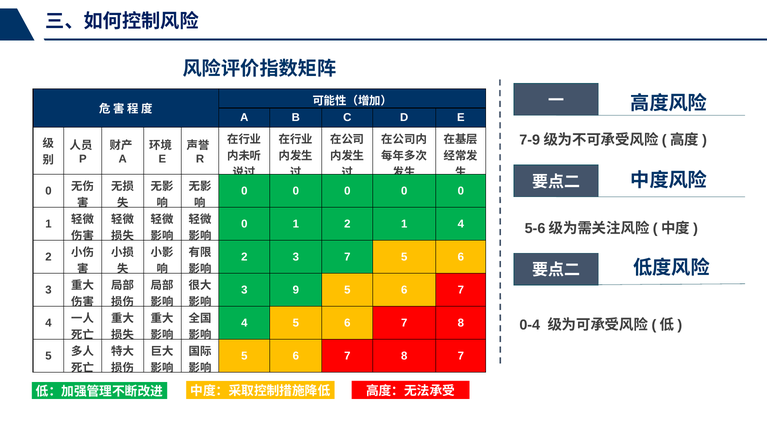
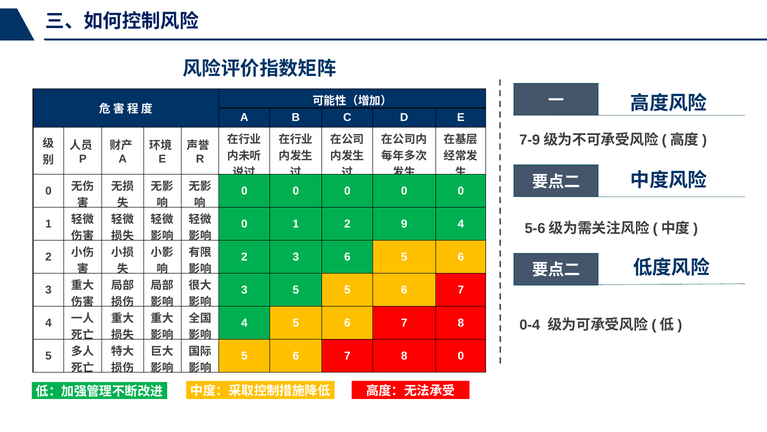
2 1: 1 -> 9
3 7: 7 -> 6
3 9: 9 -> 5
8 7: 7 -> 0
